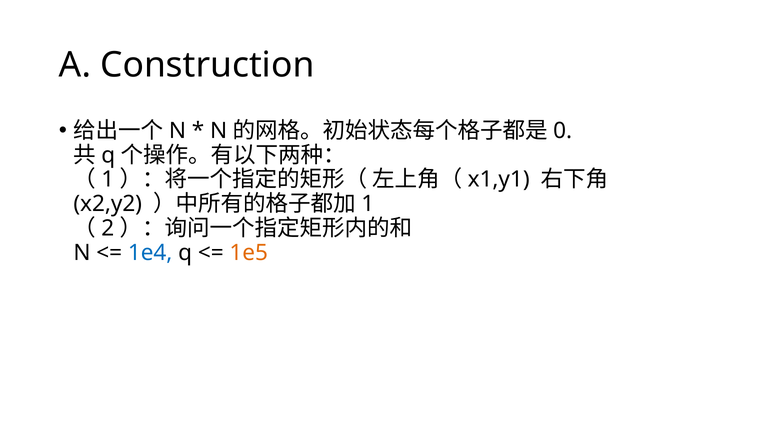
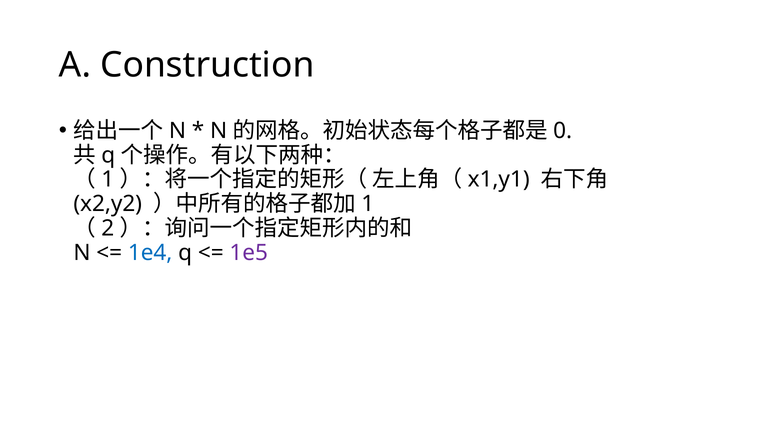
1e5 colour: orange -> purple
